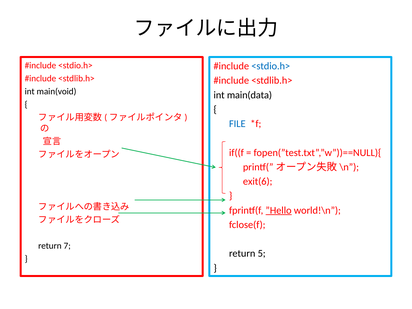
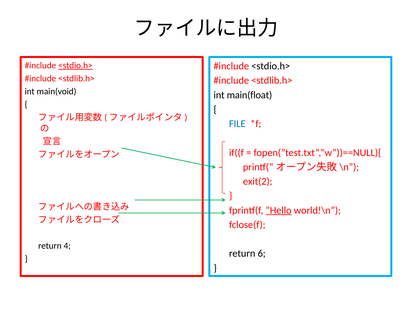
<stdio.h> at (75, 65) underline: none -> present
<stdio.h> at (271, 66) colour: blue -> black
main(data: main(data -> main(float
exit(6: exit(6 -> exit(2
7: 7 -> 4
5: 5 -> 6
